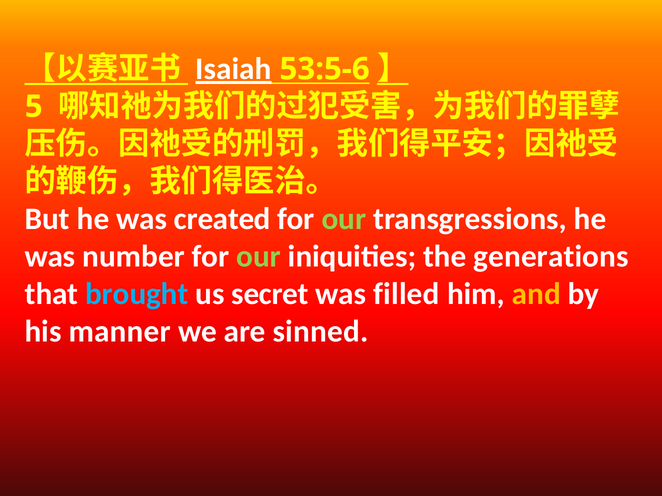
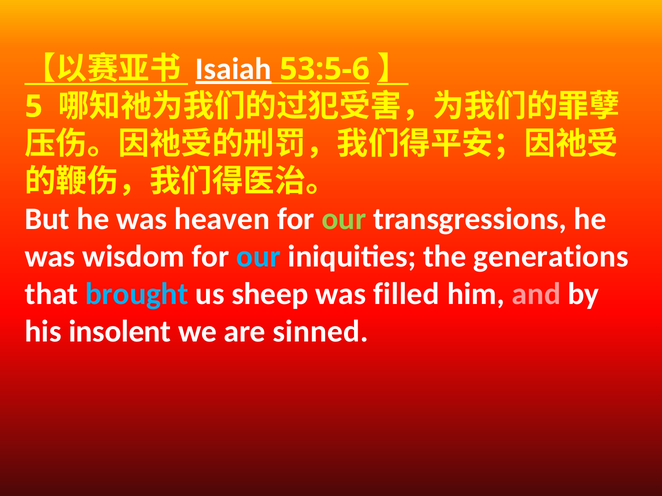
created: created -> heaven
number: number -> wisdom
our at (259, 257) colour: light green -> light blue
secret: secret -> sheep
and colour: yellow -> pink
manner: manner -> insolent
